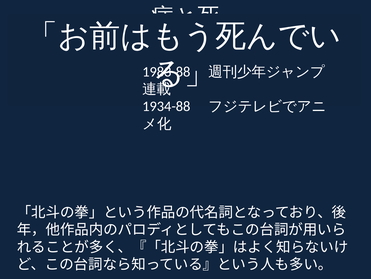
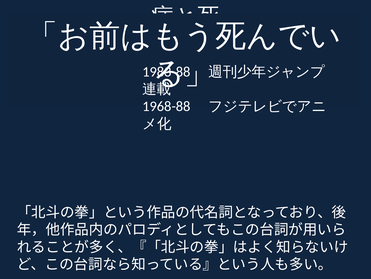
1934-88: 1934-88 -> 1968-88
